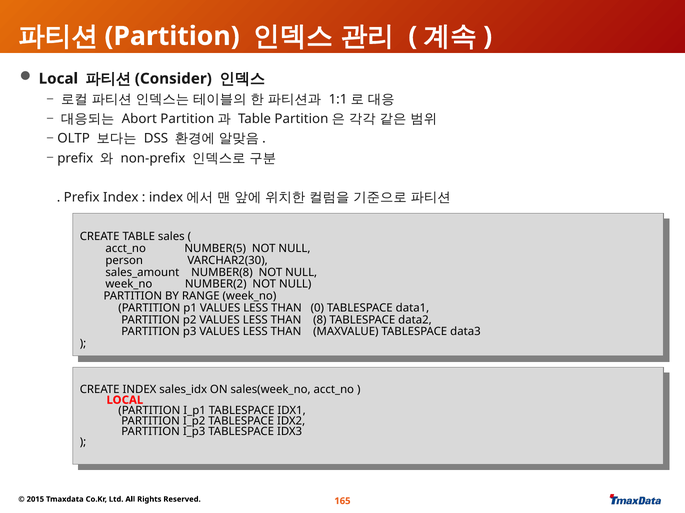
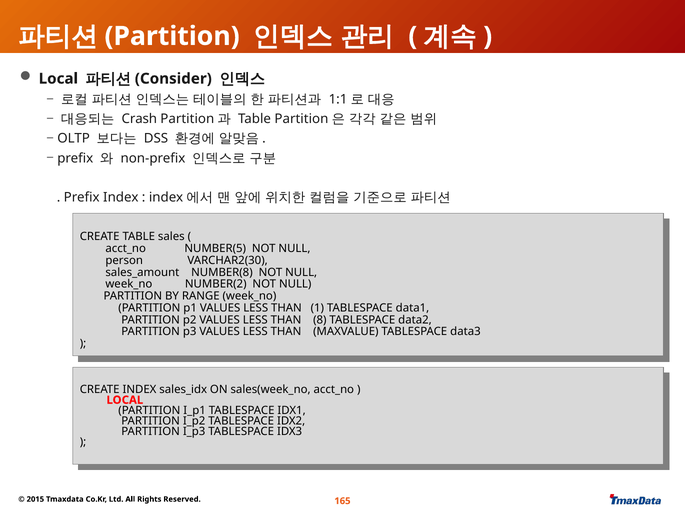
Abort: Abort -> Crash
0: 0 -> 1
